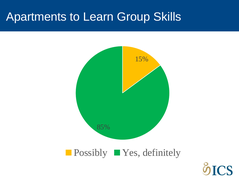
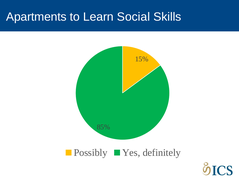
Group: Group -> Social
